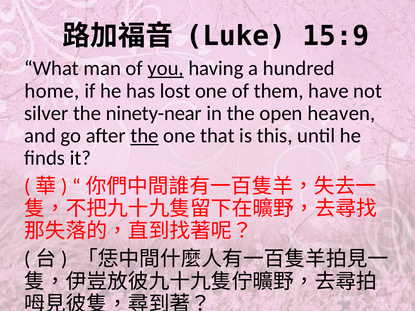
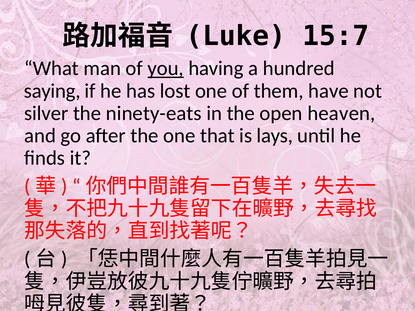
15:9: 15:9 -> 15:7
home: home -> saying
ninety-near: ninety-near -> ninety-eats
the at (145, 136) underline: present -> none
this: this -> lays
